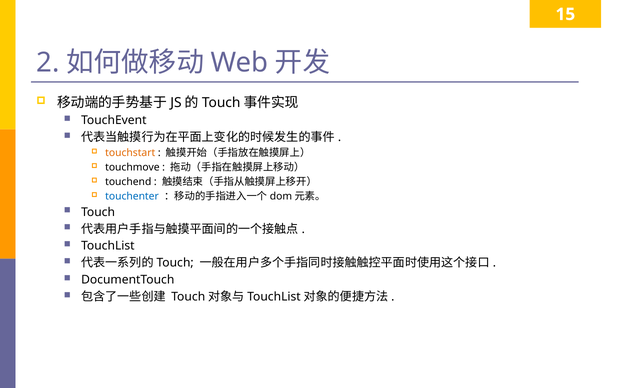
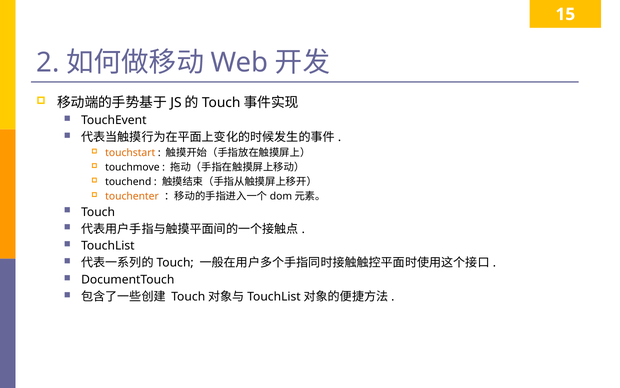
touchenter colour: blue -> orange
